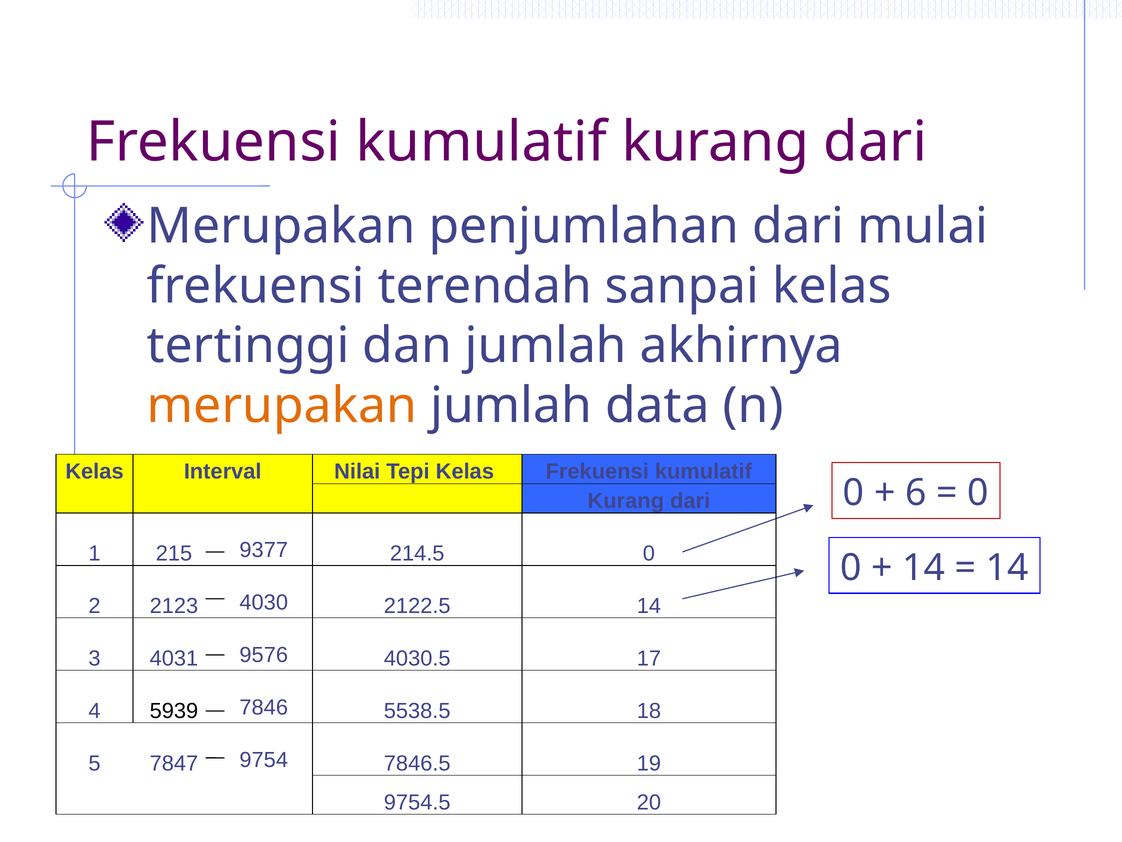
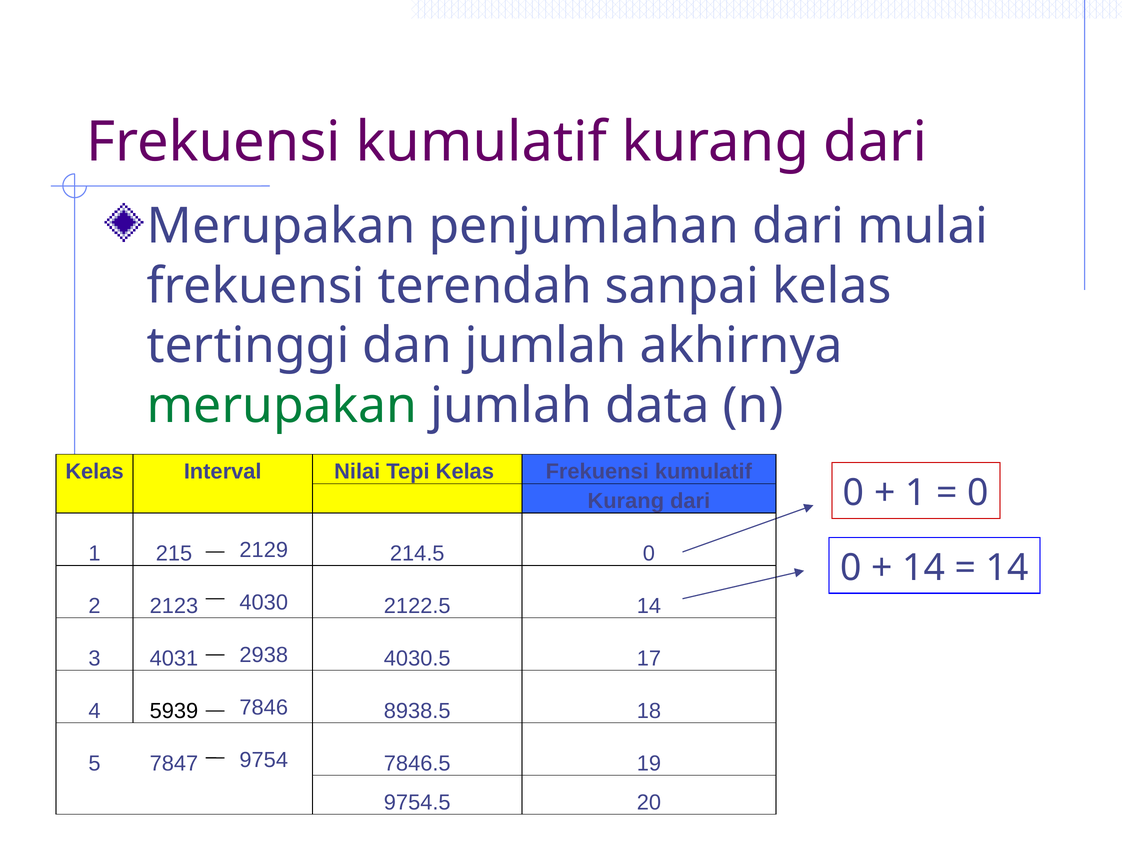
merupakan at (282, 406) colour: orange -> green
6 at (916, 493): 6 -> 1
9377: 9377 -> 2129
9576: 9576 -> 2938
5538.5: 5538.5 -> 8938.5
